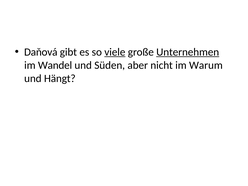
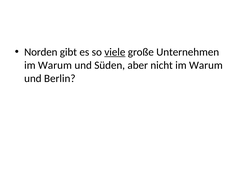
Daňová: Daňová -> Norden
Unternehmen underline: present -> none
Wandel at (55, 65): Wandel -> Warum
Hängt: Hängt -> Berlin
